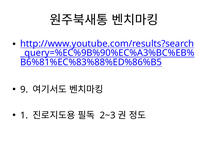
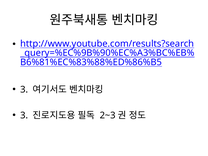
9 at (24, 90): 9 -> 3
1 at (24, 115): 1 -> 3
